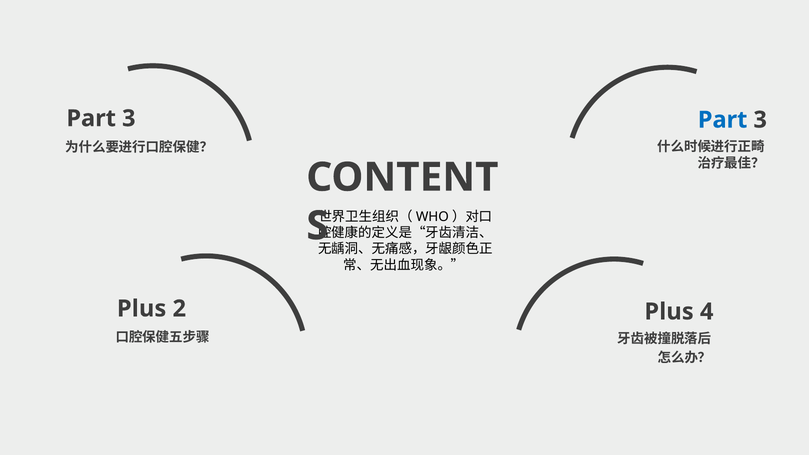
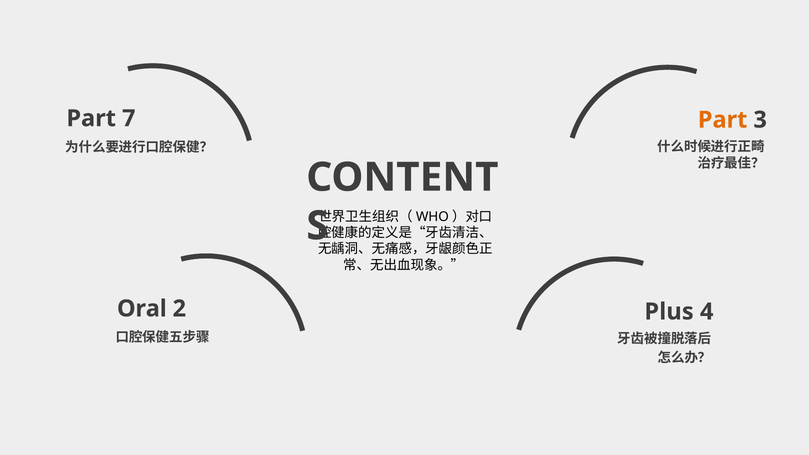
3 at (129, 118): 3 -> 7
Part at (723, 120) colour: blue -> orange
Plus at (142, 309): Plus -> Oral
